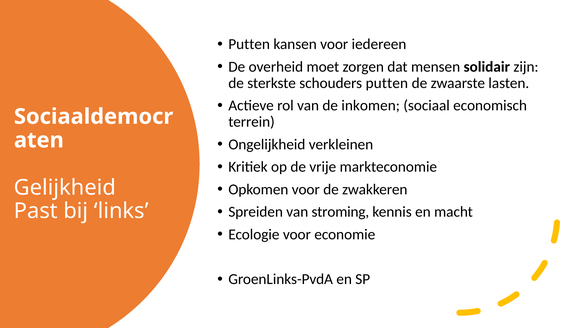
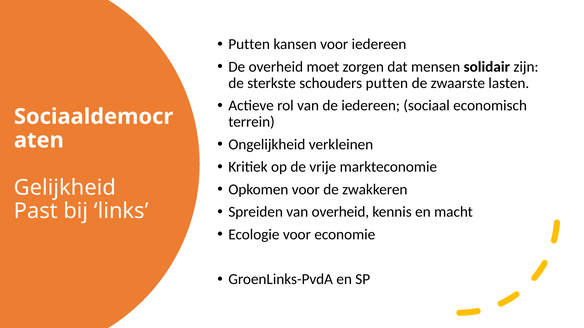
de inkomen: inkomen -> iedereen
van stroming: stroming -> overheid
